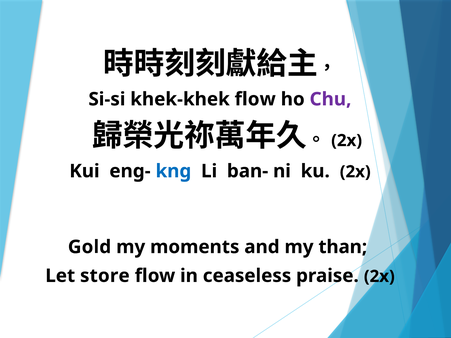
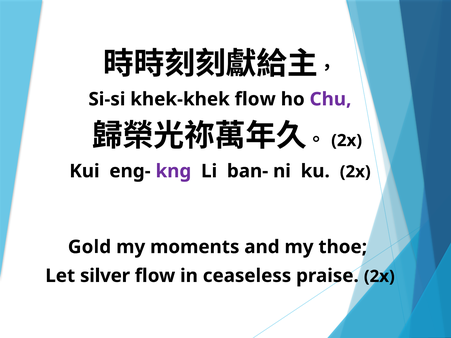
kng colour: blue -> purple
than: than -> thoe
store: store -> silver
